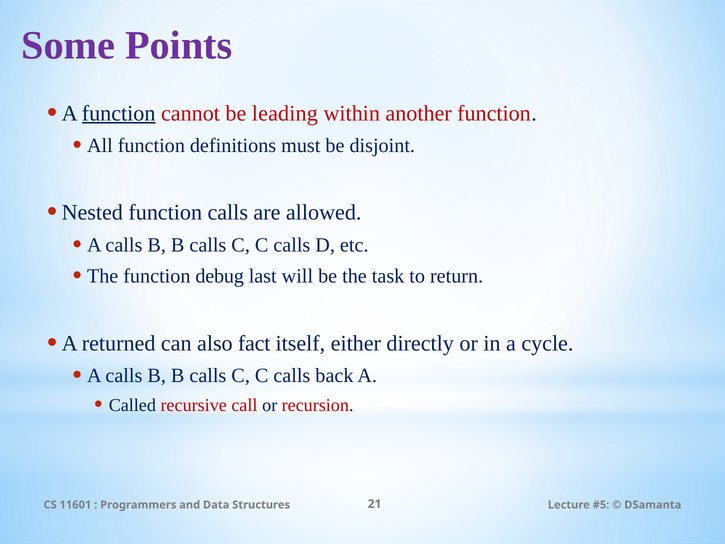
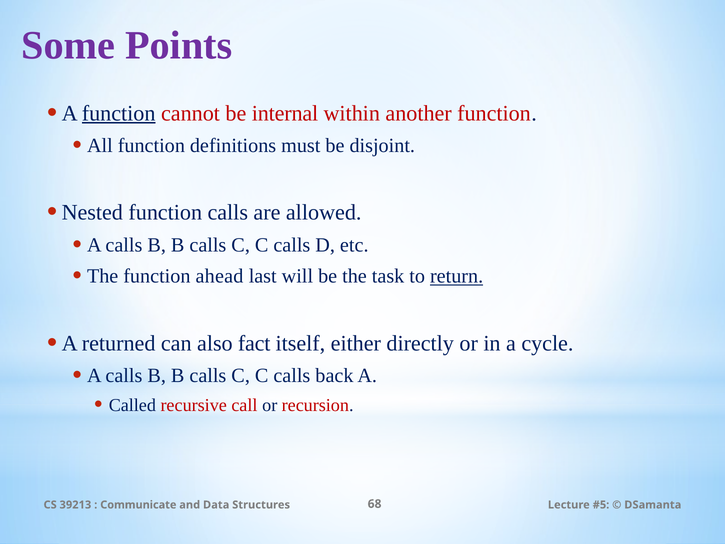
leading: leading -> internal
debug: debug -> ahead
return underline: none -> present
11601: 11601 -> 39213
Programmers: Programmers -> Communicate
21: 21 -> 68
